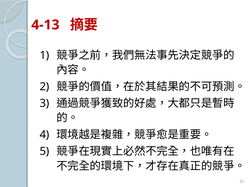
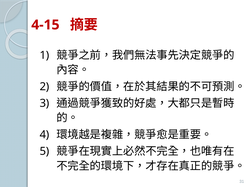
4-13: 4-13 -> 4-15
